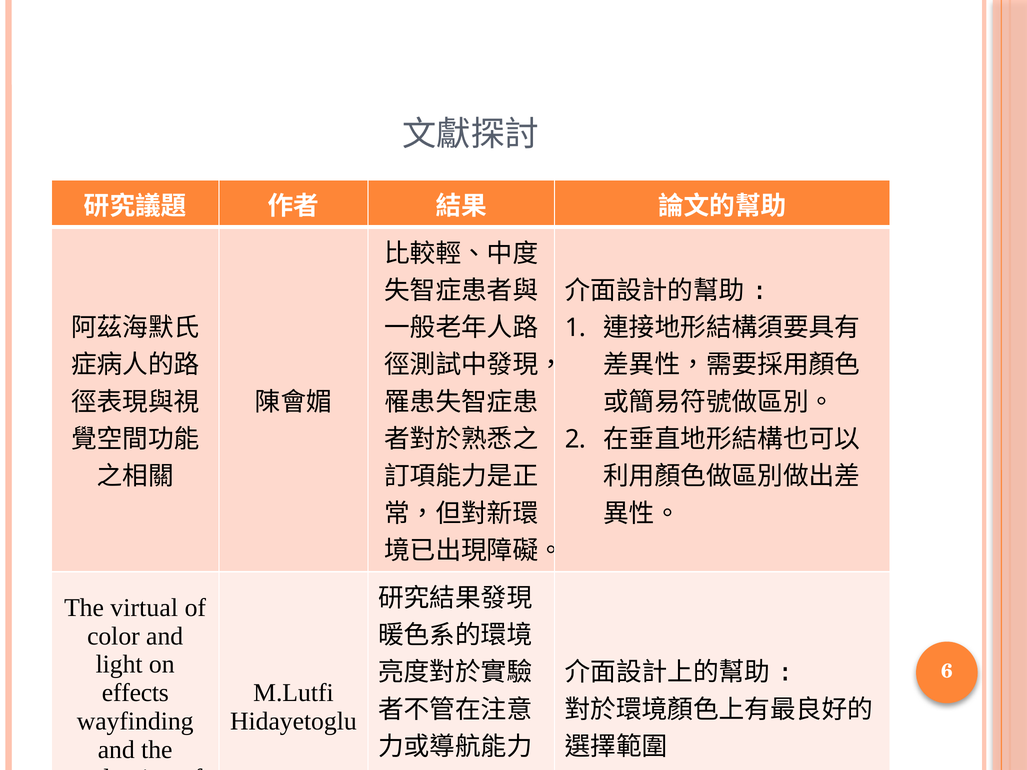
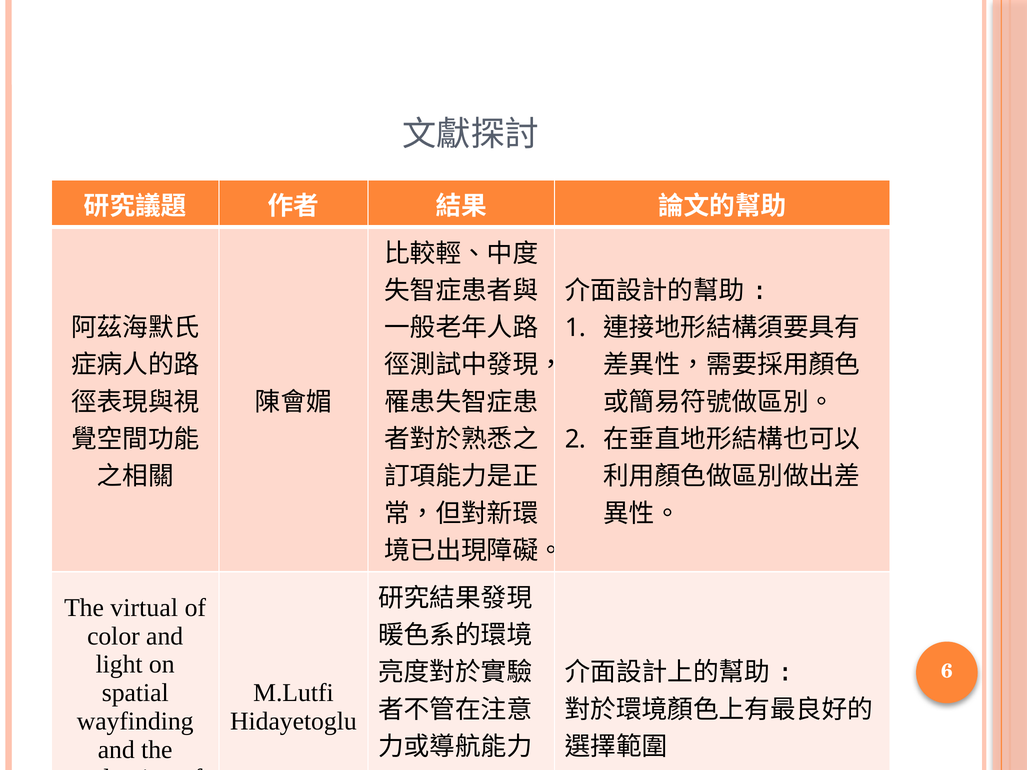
effects: effects -> spatial
